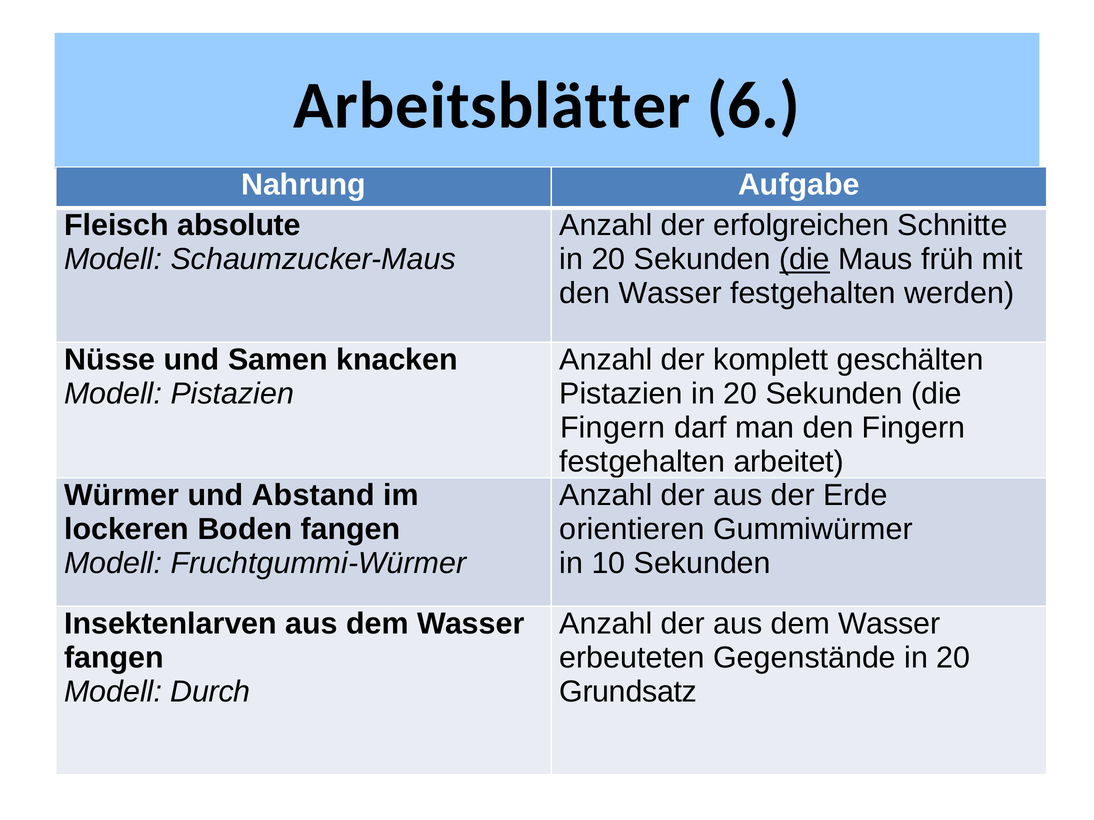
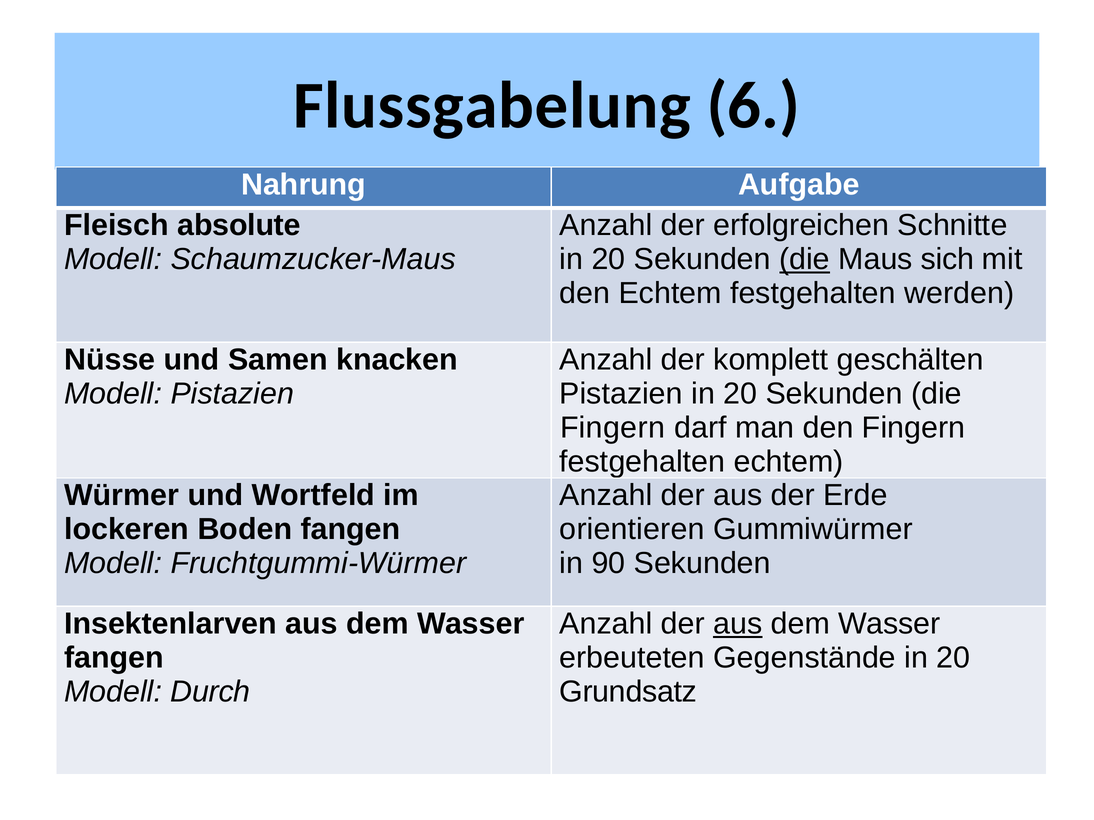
Arbeitsblätter: Arbeitsblätter -> Flussgabelung
früh: früh -> sich
den Wasser: Wasser -> Echtem
festgehalten arbeitet: arbeitet -> echtem
Abstand: Abstand -> Wortfeld
10: 10 -> 90
aus at (738, 624) underline: none -> present
